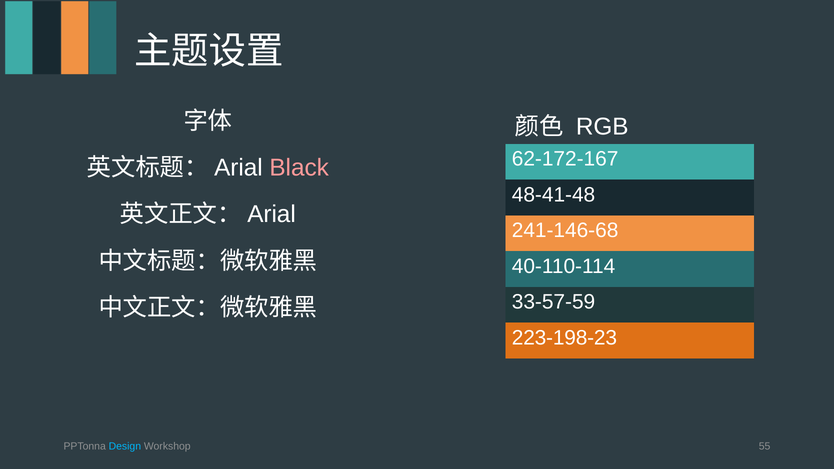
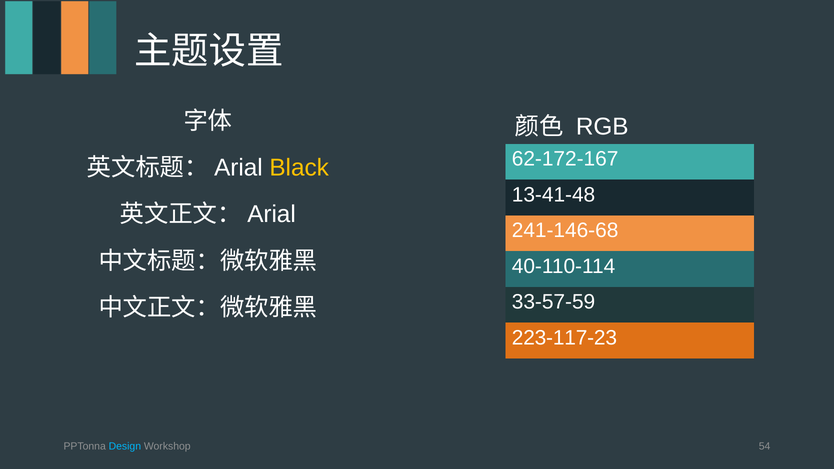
Black colour: pink -> yellow
48-41-48: 48-41-48 -> 13-41-48
223-198-23: 223-198-23 -> 223-117-23
55: 55 -> 54
